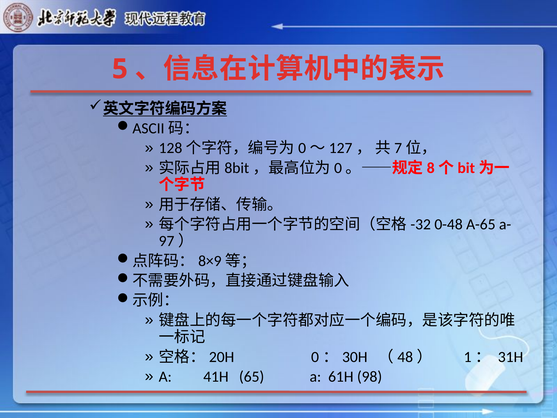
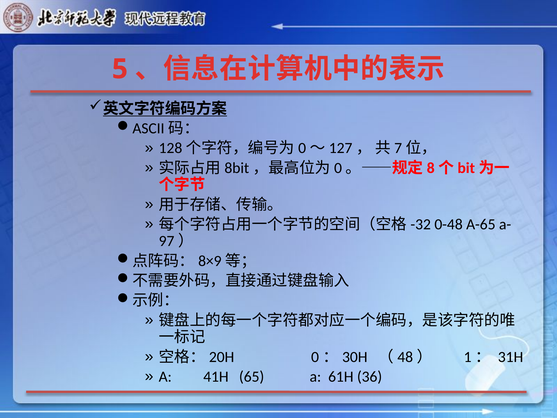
98: 98 -> 36
